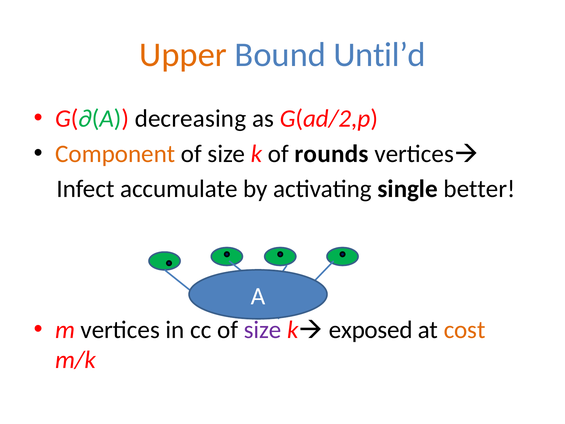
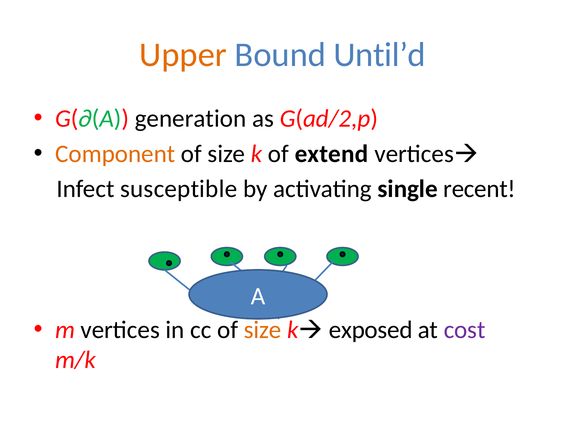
decreasing: decreasing -> generation
rounds: rounds -> extend
accumulate: accumulate -> susceptible
better: better -> recent
size at (262, 330) colour: purple -> orange
cost colour: orange -> purple
